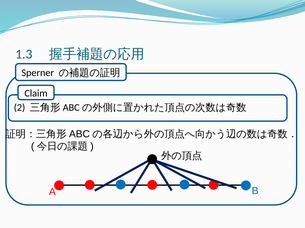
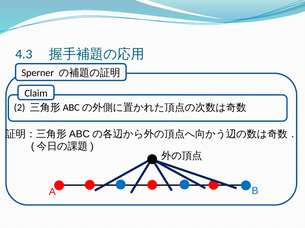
1.3: 1.3 -> 4.3
